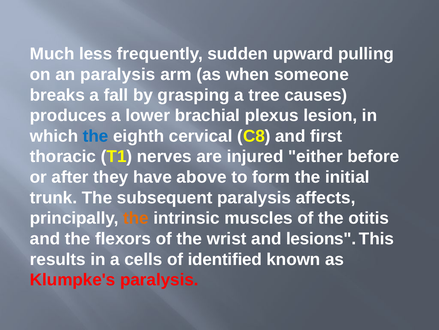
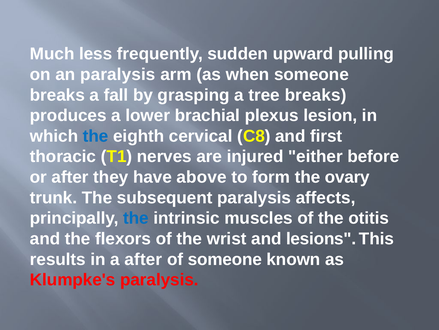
tree causes: causes -> breaks
initial: initial -> ovary
the at (136, 218) colour: orange -> blue
a cells: cells -> after
of identified: identified -> someone
